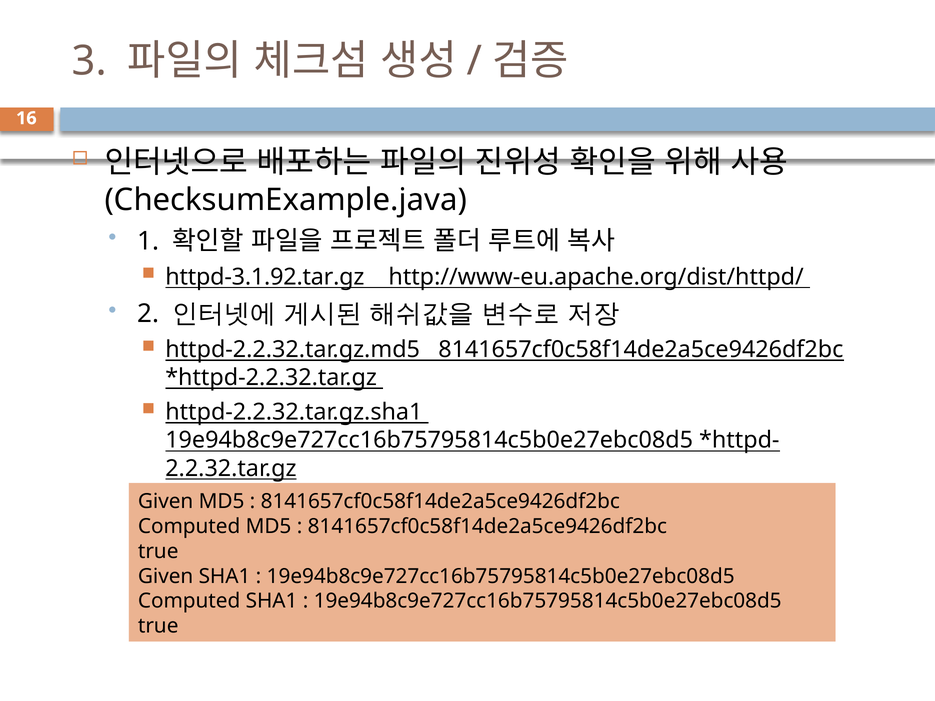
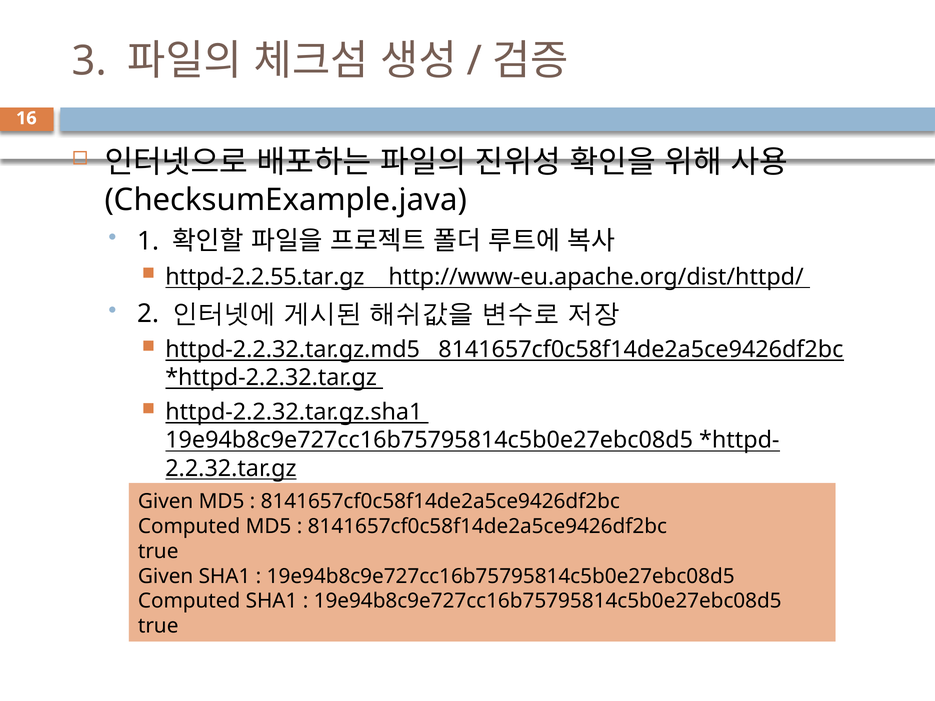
httpd-3.1.92.tar.gz: httpd-3.1.92.tar.gz -> httpd-2.2.55.tar.gz
